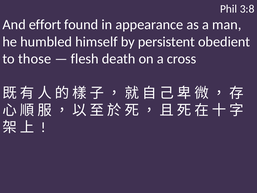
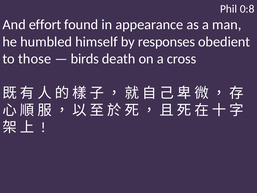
3:8: 3:8 -> 0:8
persistent: persistent -> responses
flesh: flesh -> birds
